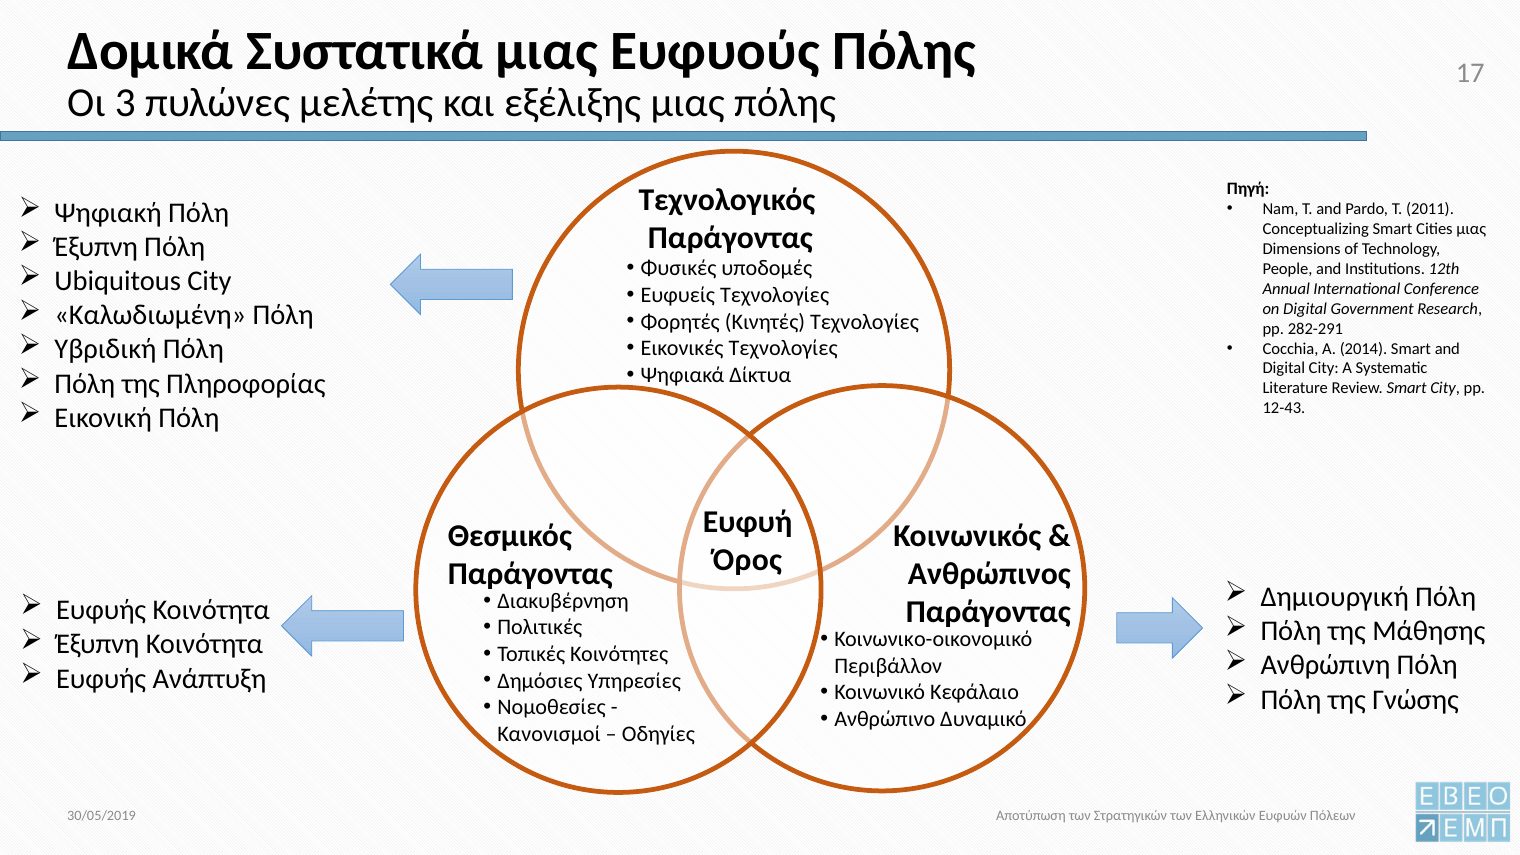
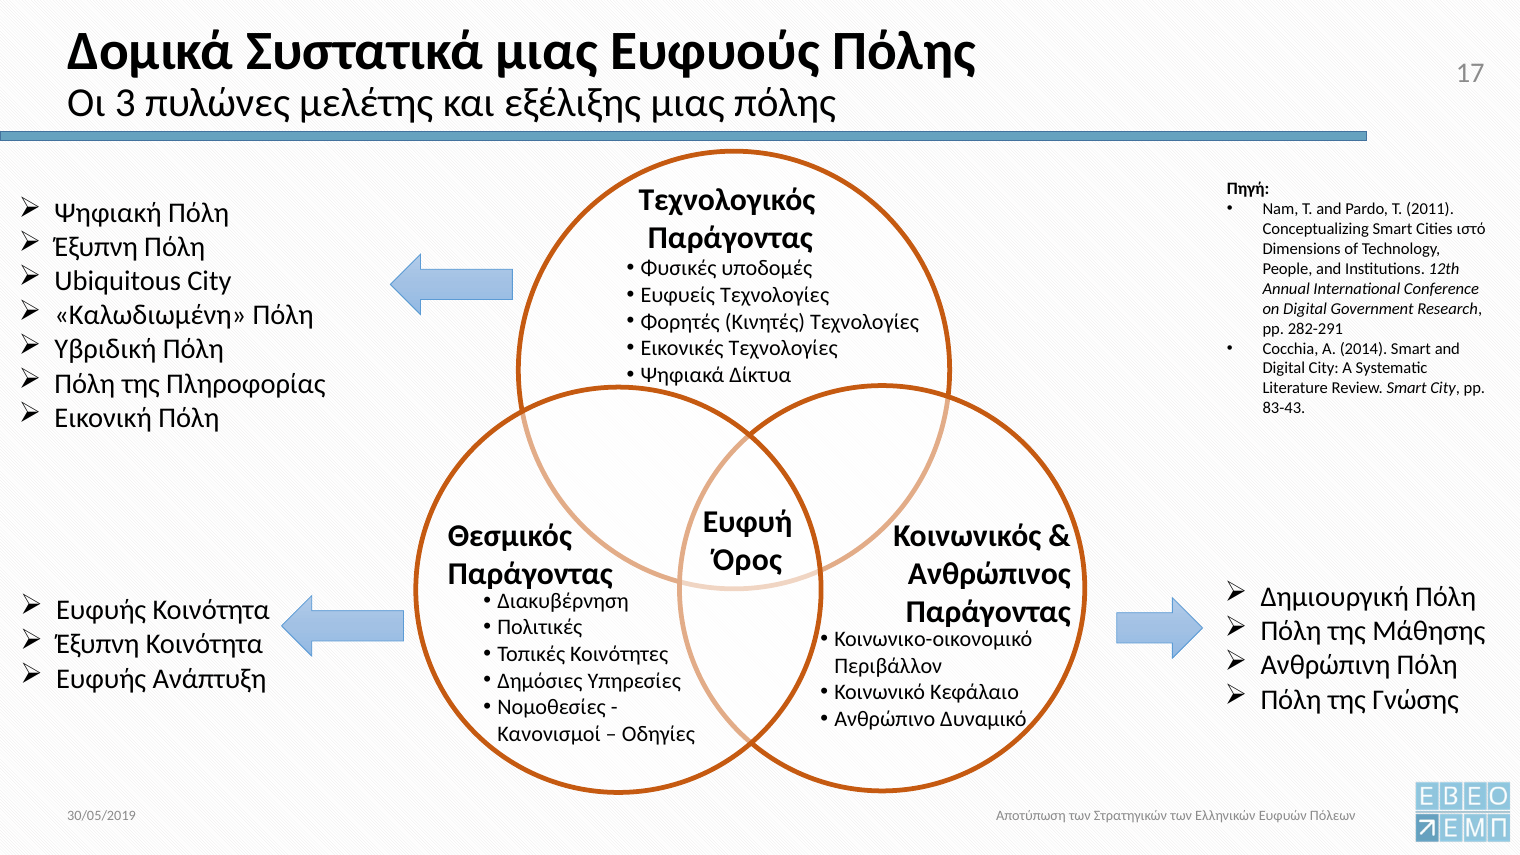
Cities μιας: μιας -> ιστό
12-43: 12-43 -> 83-43
